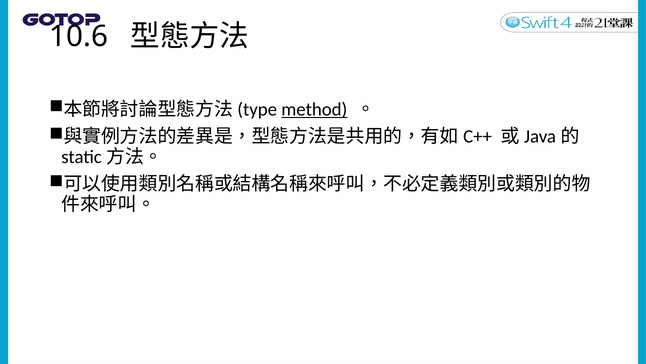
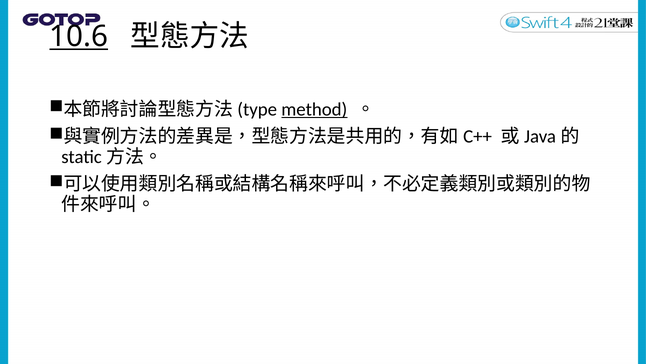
10.6 underline: none -> present
